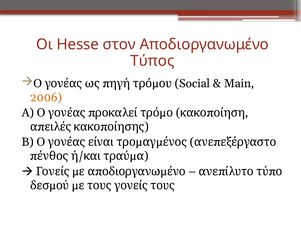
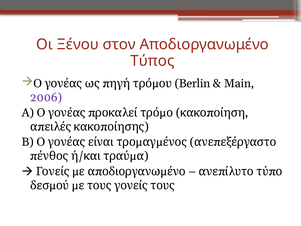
Hesse: Hesse -> Ξένου
Social: Social -> Berlin
2006 colour: orange -> purple
